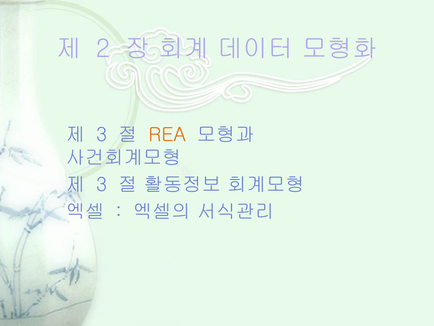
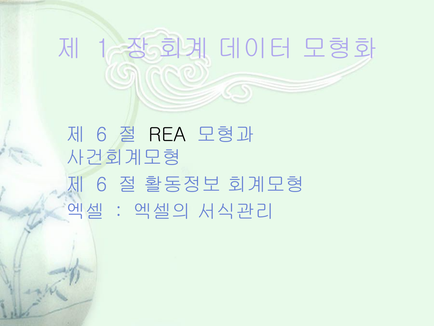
2: 2 -> 1
3 at (102, 134): 3 -> 6
REA colour: orange -> black
3 at (102, 185): 3 -> 6
